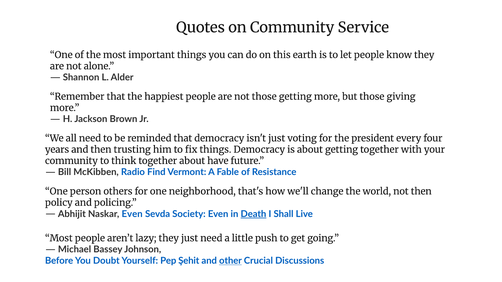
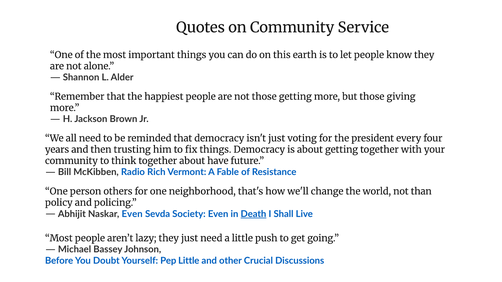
Find: Find -> Rich
not then: then -> than
Pep Şehit: Şehit -> Little
other underline: present -> none
